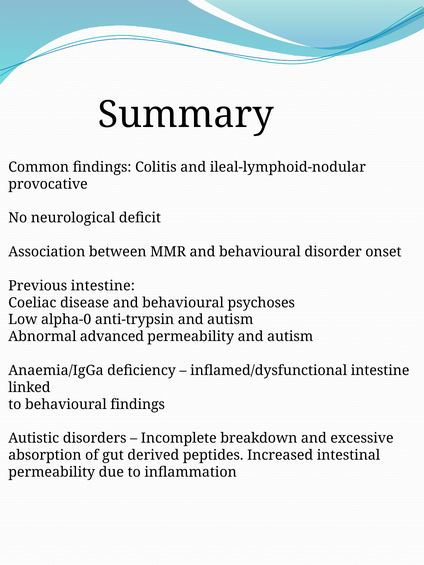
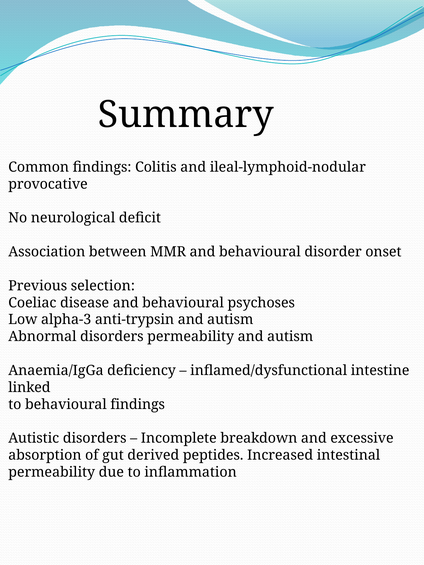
Previous intestine: intestine -> selection
alpha-0: alpha-0 -> alpha-3
Abnormal advanced: advanced -> disorders
